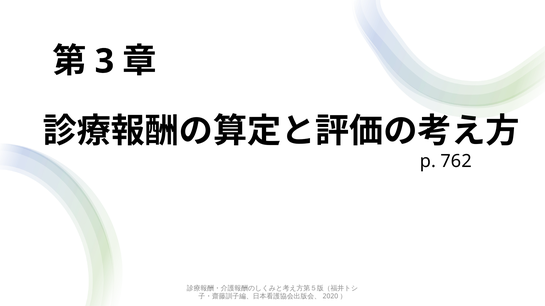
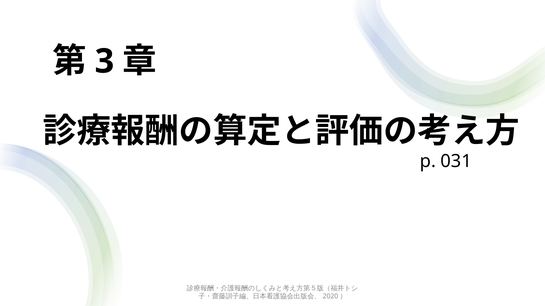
762: 762 -> 031
